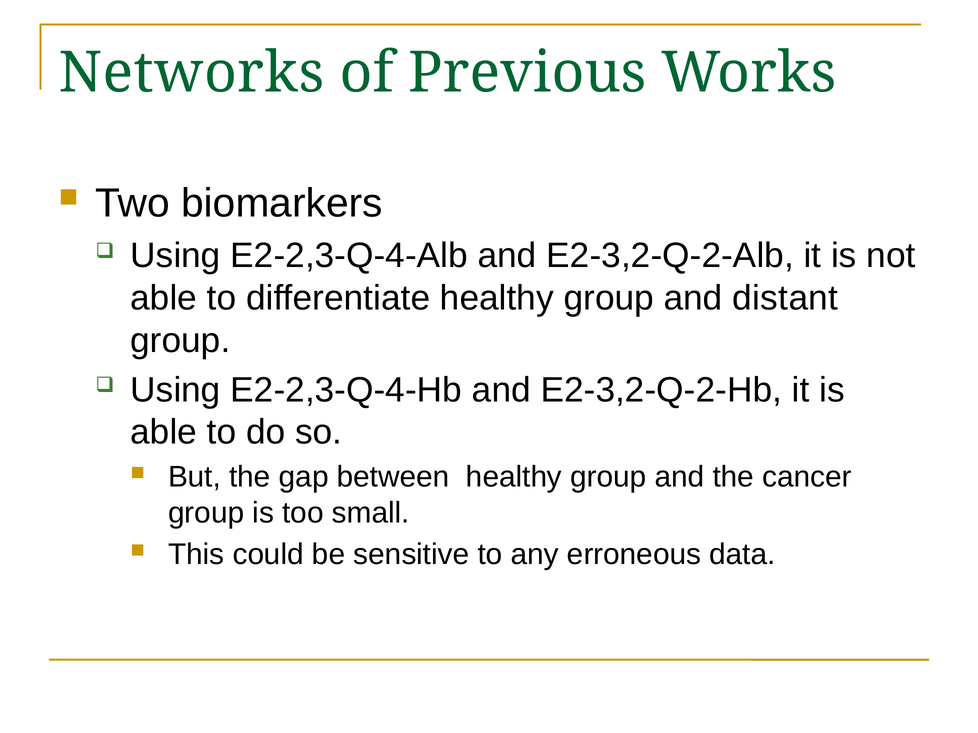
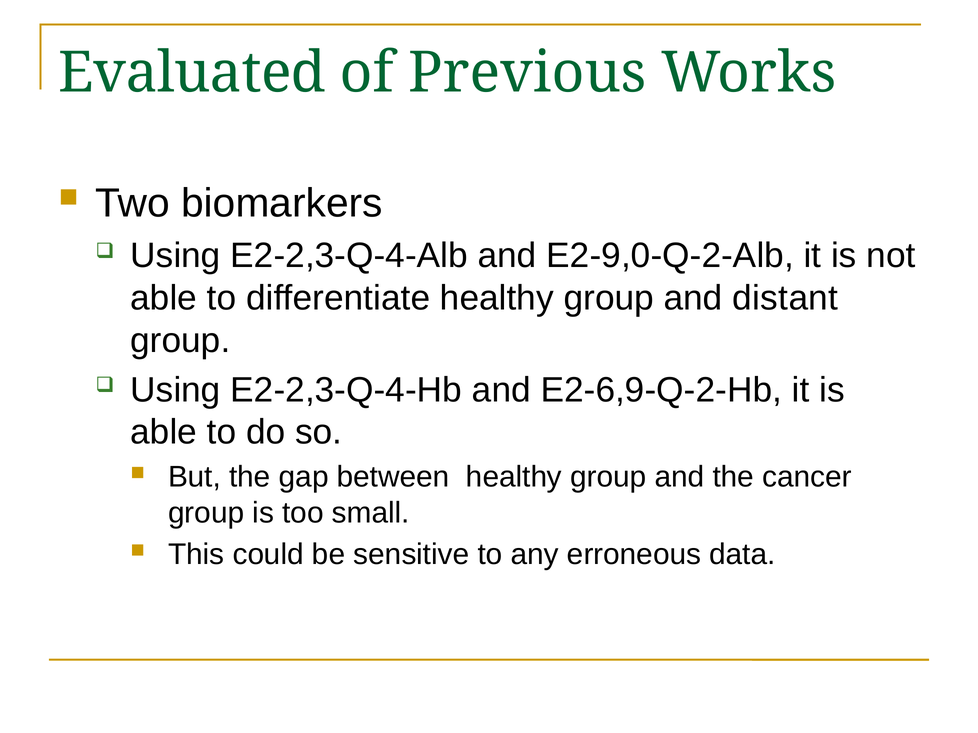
Networks: Networks -> Evaluated
E2-3,2-Q-2-Alb: E2-3,2-Q-2-Alb -> E2-9,0-Q-2-Alb
E2-3,2-Q-2-Hb: E2-3,2-Q-2-Hb -> E2-6,9-Q-2-Hb
